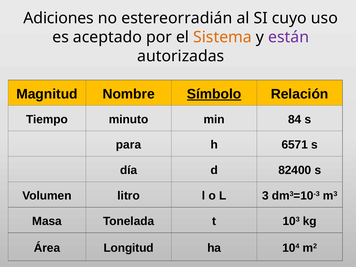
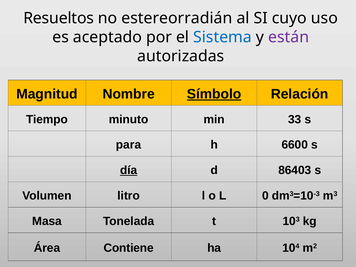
Adiciones: Adiciones -> Resueltos
Sistema colour: orange -> blue
84: 84 -> 33
6571: 6571 -> 6600
día underline: none -> present
82400: 82400 -> 86403
3: 3 -> 0
Longitud: Longitud -> Contiene
